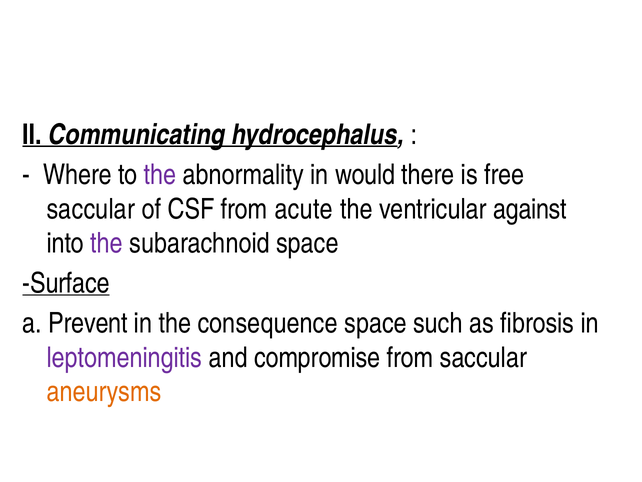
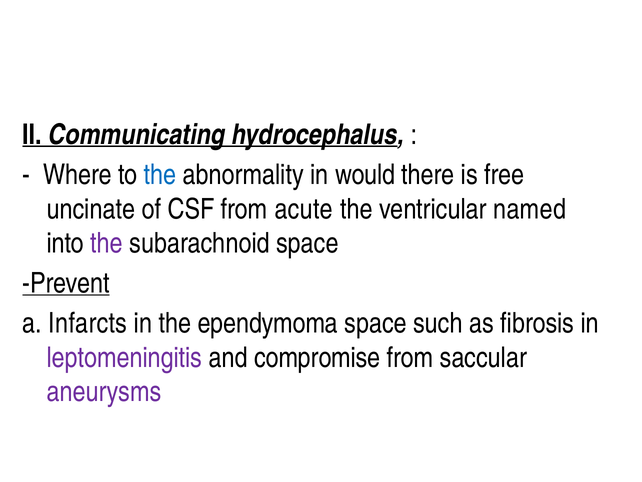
the at (160, 175) colour: purple -> blue
saccular at (91, 209): saccular -> uncinate
against: against -> named
Surface: Surface -> Prevent
Prevent: Prevent -> Infarcts
consequence: consequence -> ependymoma
aneurysms colour: orange -> purple
